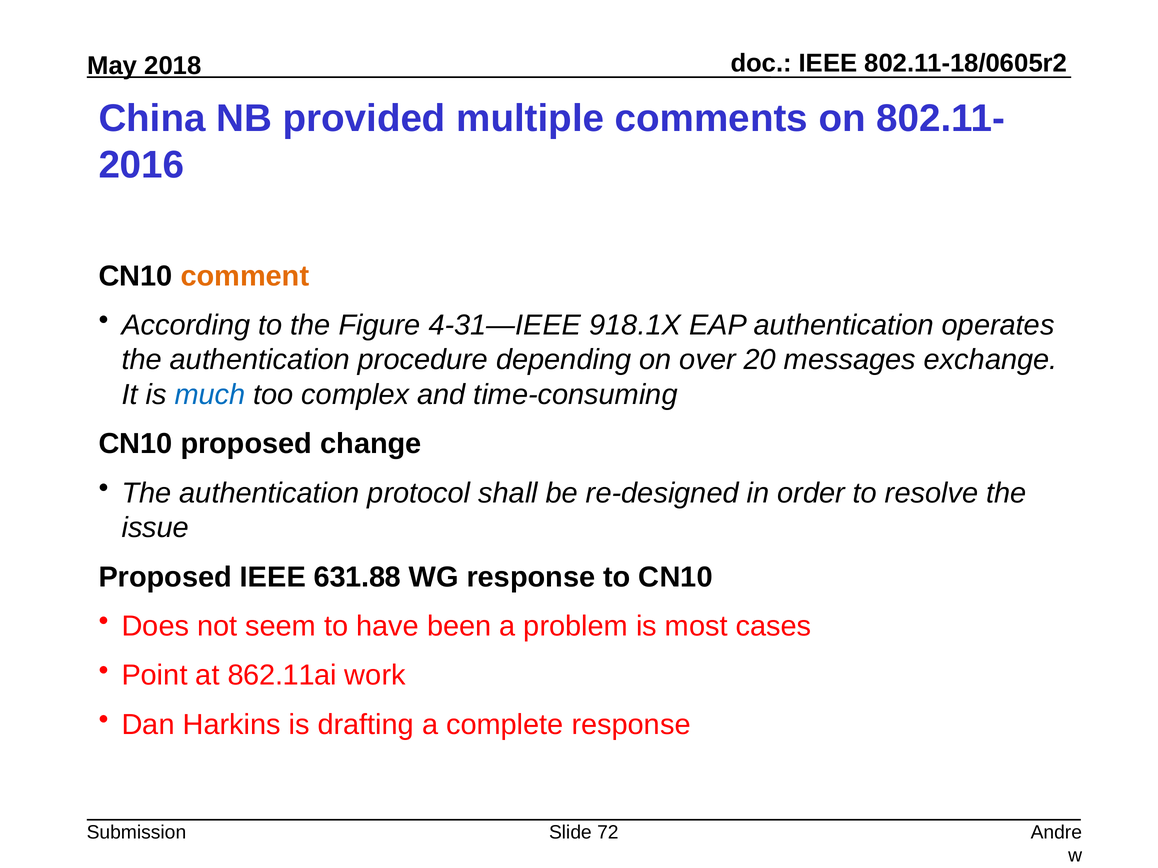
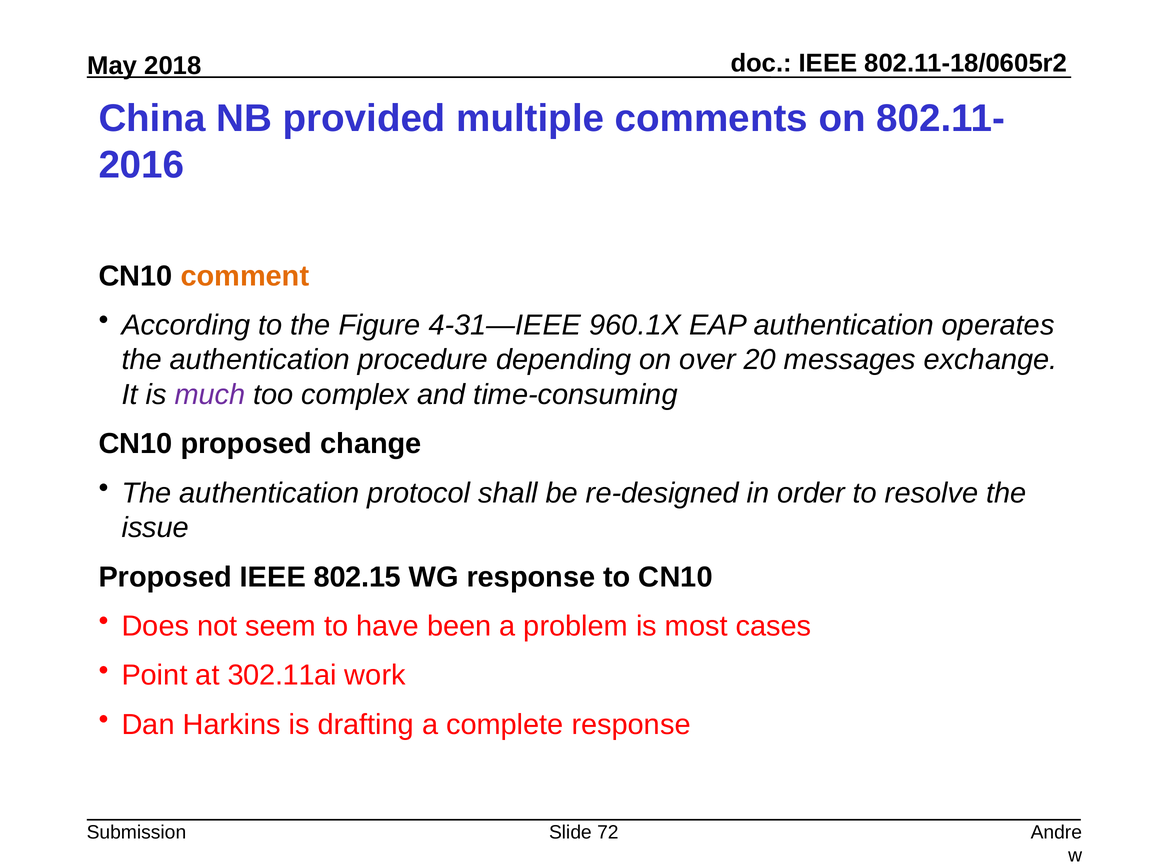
918.1X: 918.1X -> 960.1X
much colour: blue -> purple
631.88: 631.88 -> 802.15
862.11ai: 862.11ai -> 302.11ai
